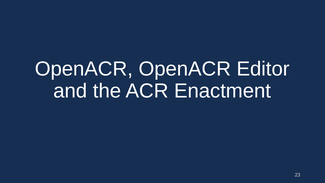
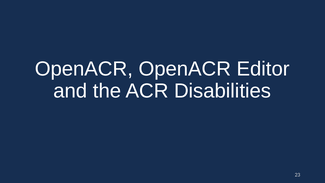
Enactment: Enactment -> Disabilities
